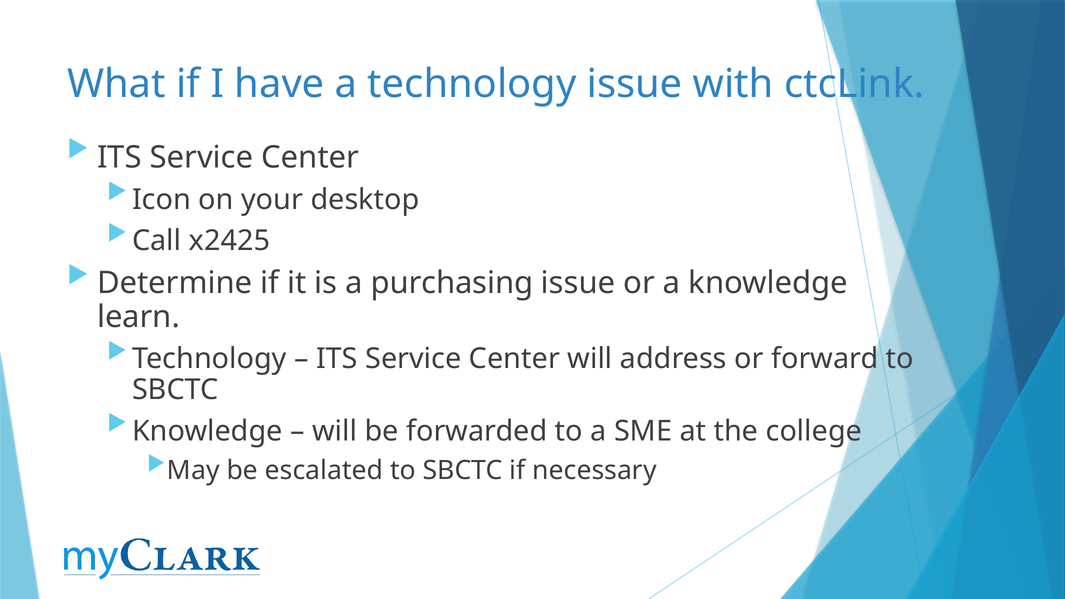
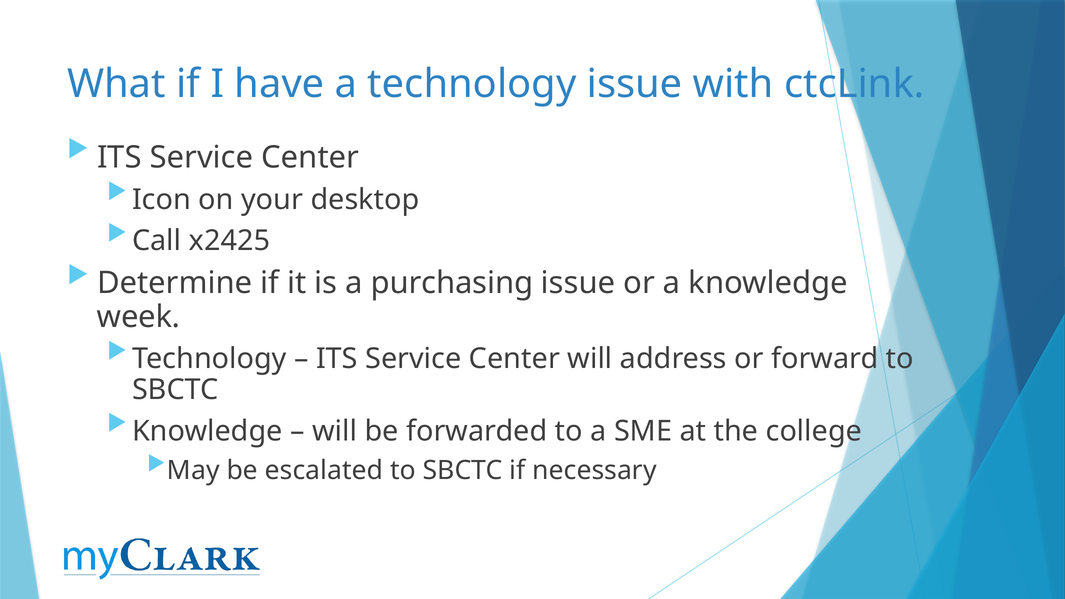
learn: learn -> week
